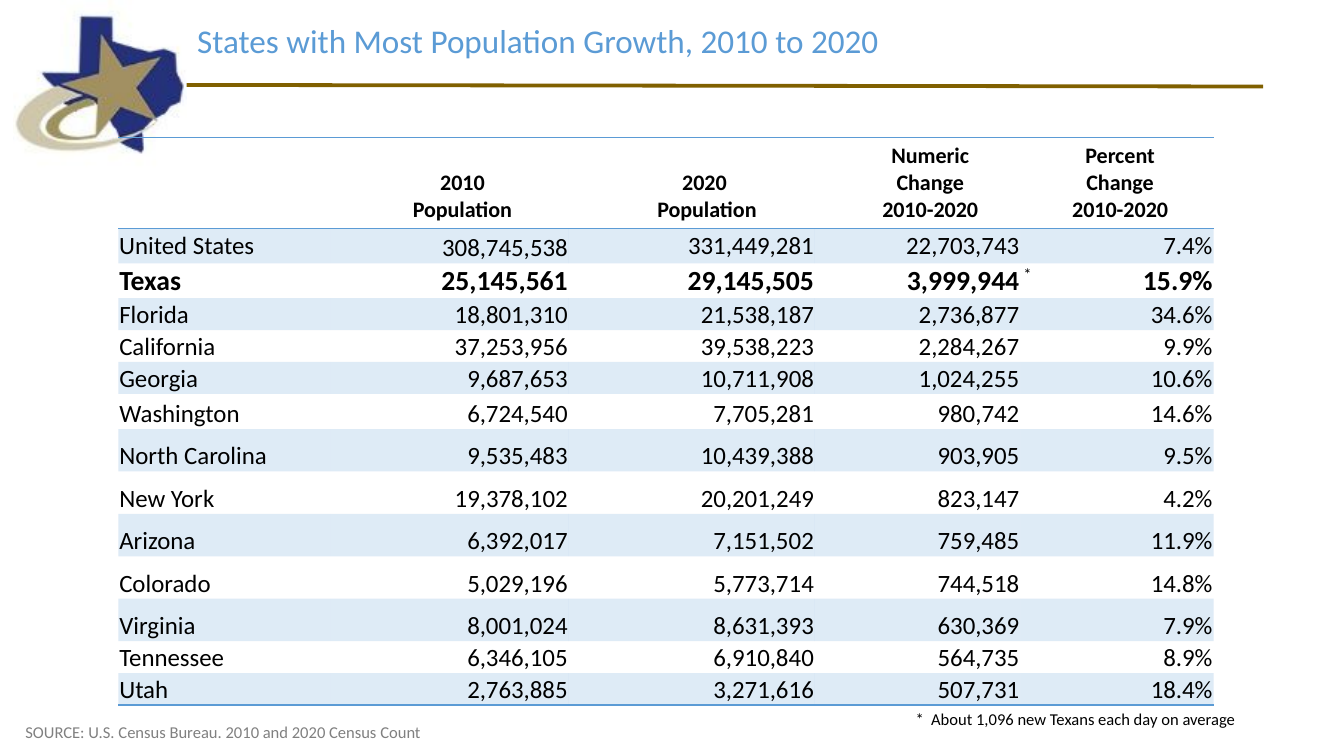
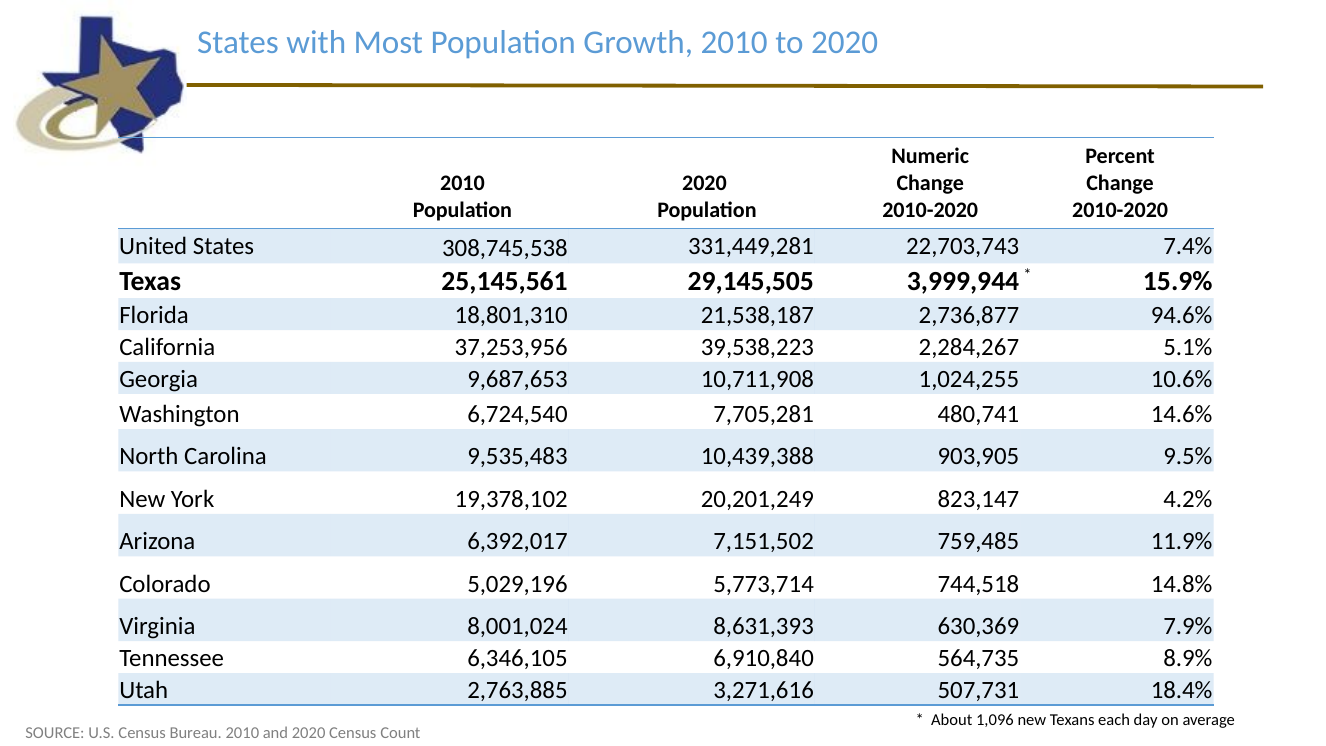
34.6%: 34.6% -> 94.6%
9.9%: 9.9% -> 5.1%
980,742: 980,742 -> 480,741
